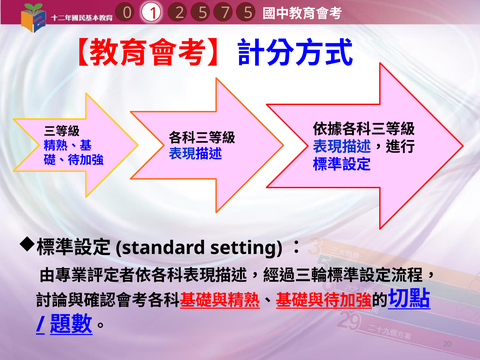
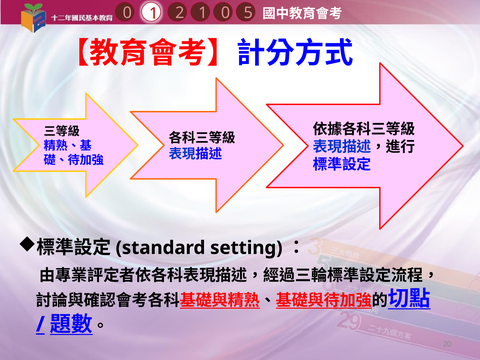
2 7: 7 -> 0
1 5: 5 -> 1
